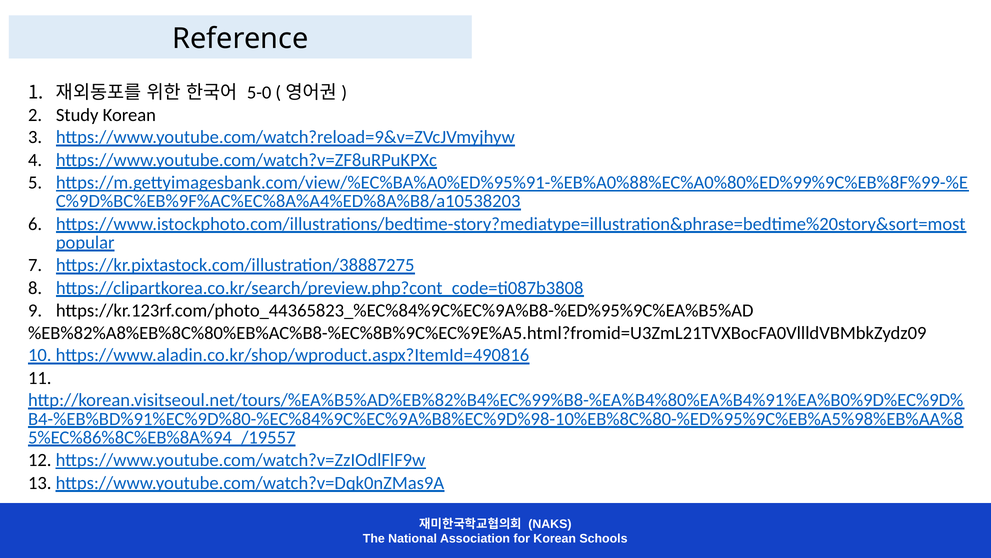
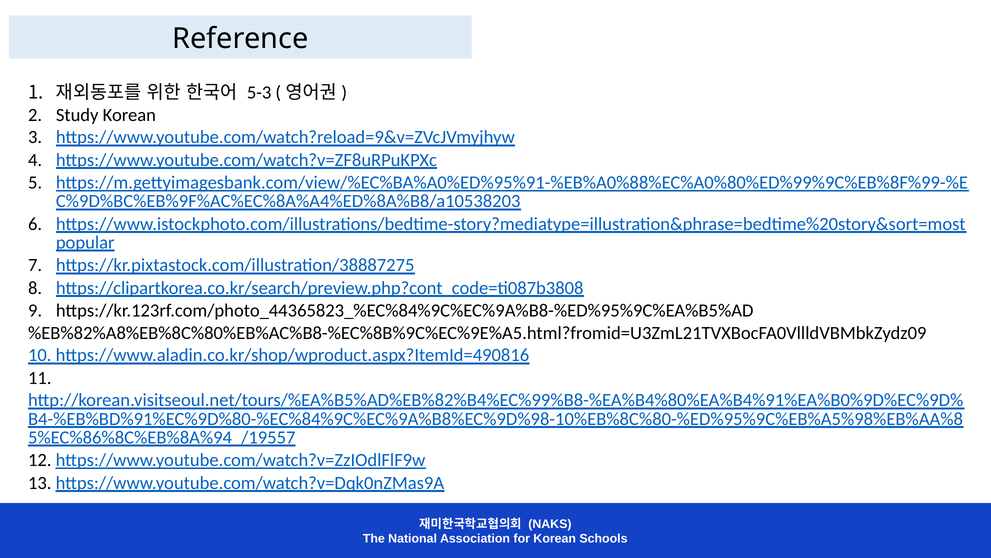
5-0: 5-0 -> 5-3
